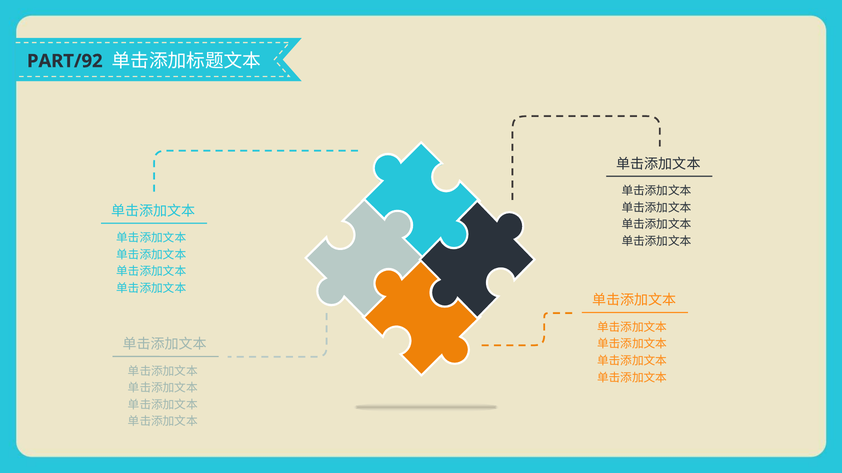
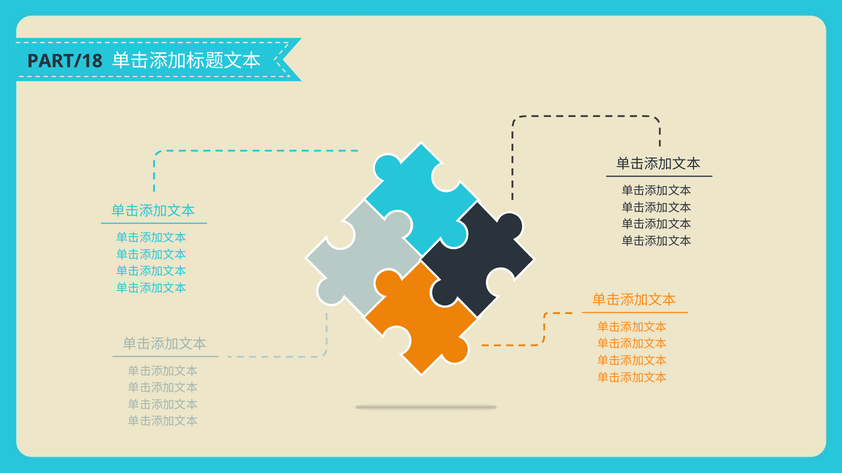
PART/92: PART/92 -> PART/18
